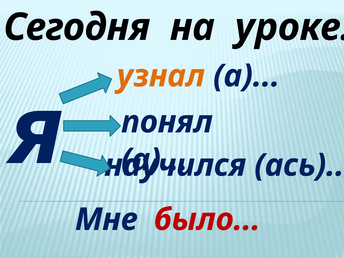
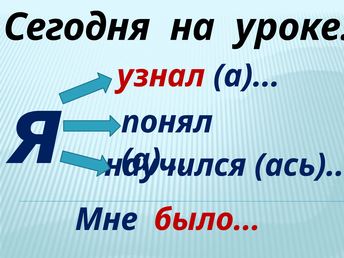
узнал colour: orange -> red
